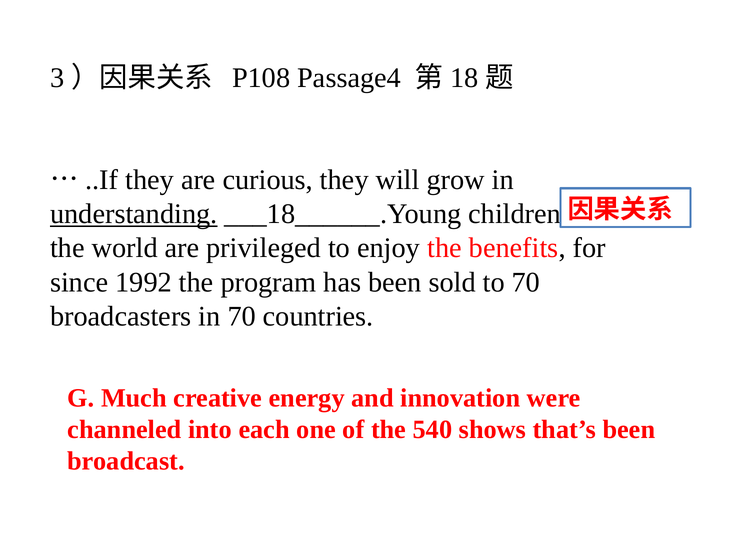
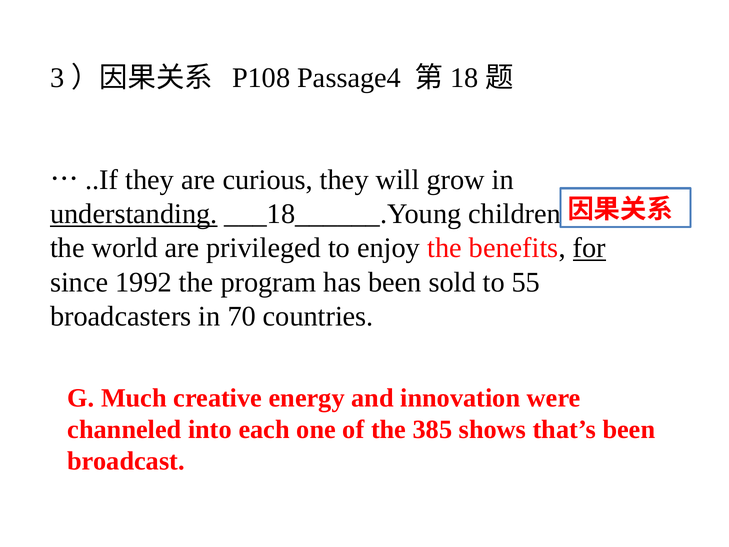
for underline: none -> present
to 70: 70 -> 55
540: 540 -> 385
